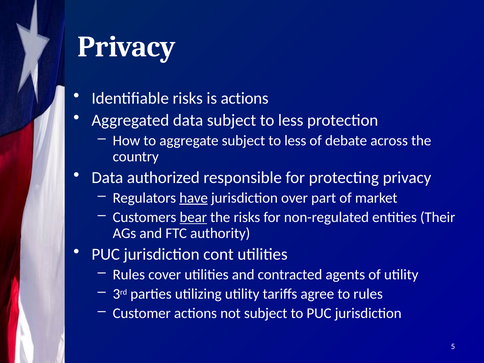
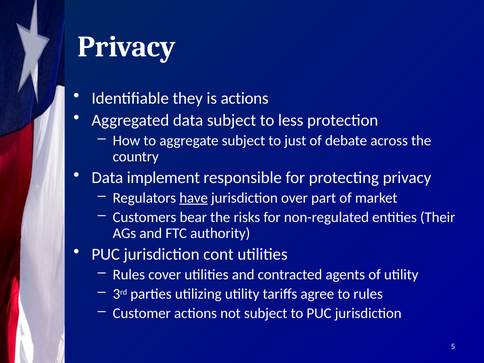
Identifiable risks: risks -> they
aggregate subject to less: less -> just
authorized: authorized -> implement
bear underline: present -> none
